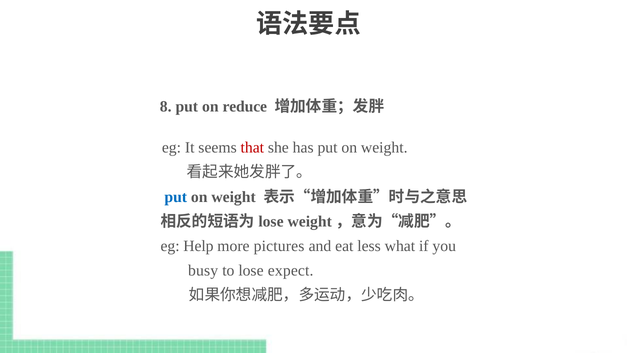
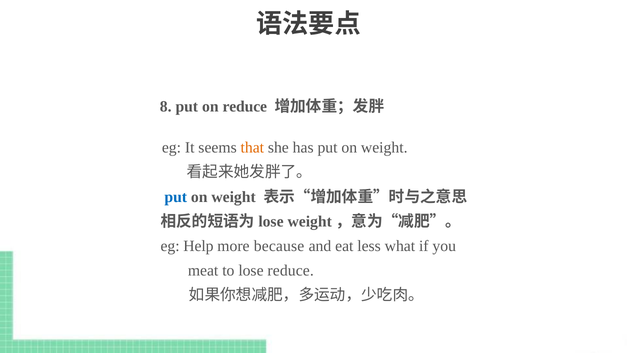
that colour: red -> orange
pictures: pictures -> because
busy: busy -> meat
lose expect: expect -> reduce
